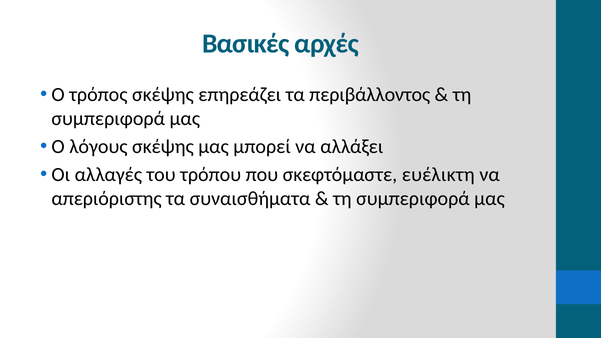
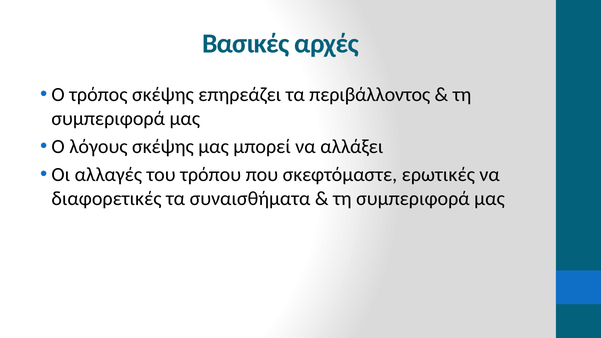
ευέλικτη: ευέλικτη -> ερωτικές
απεριόριστης: απεριόριστης -> διαφορετικές
